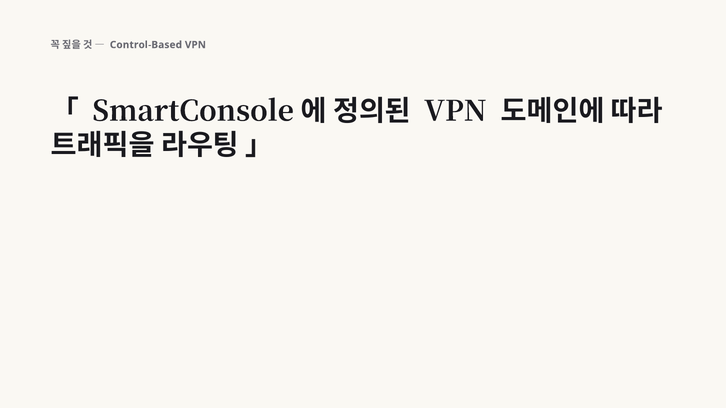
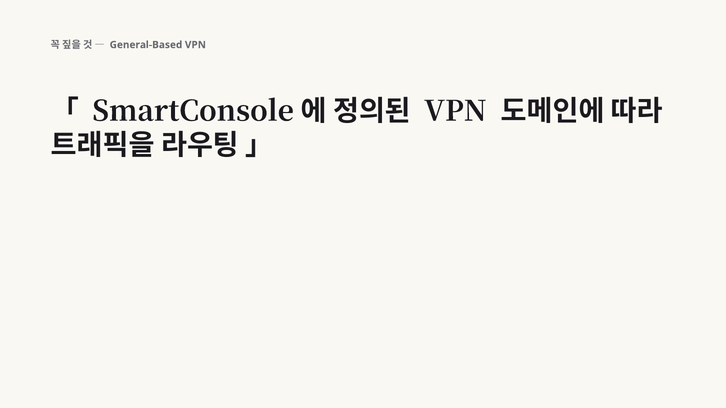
Control-Based: Control-Based -> General-Based
